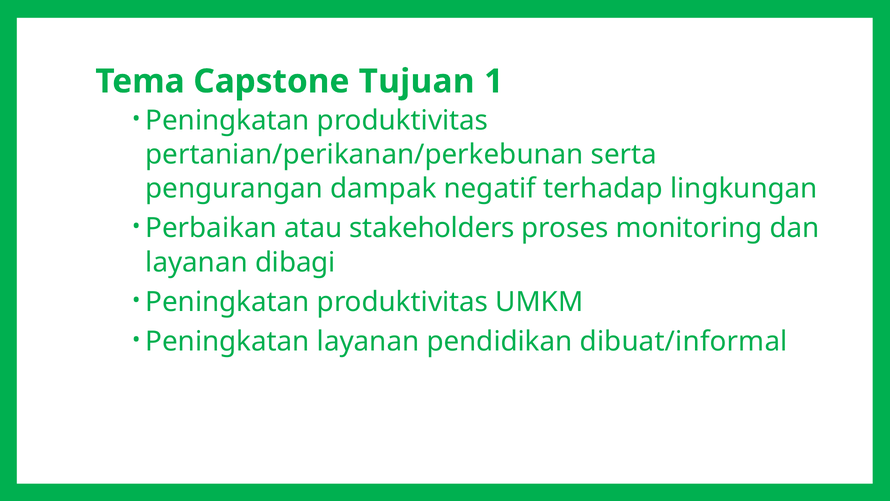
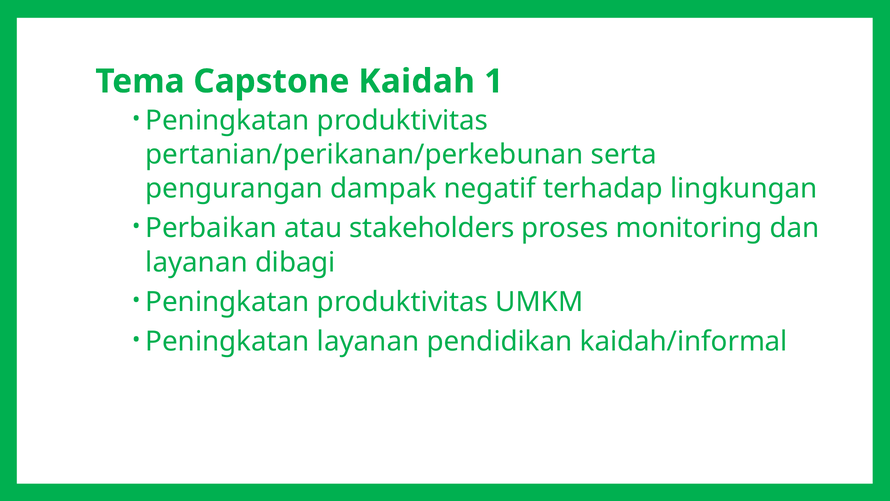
Tujuan: Tujuan -> Kaidah
dibuat/informal: dibuat/informal -> kaidah/informal
